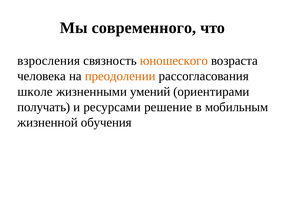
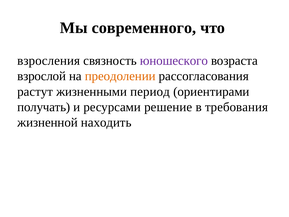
юношеского colour: orange -> purple
человека: человека -> взрослой
школе: школе -> растут
умений: умений -> период
мобильным: мобильным -> требования
обучения: обучения -> находить
